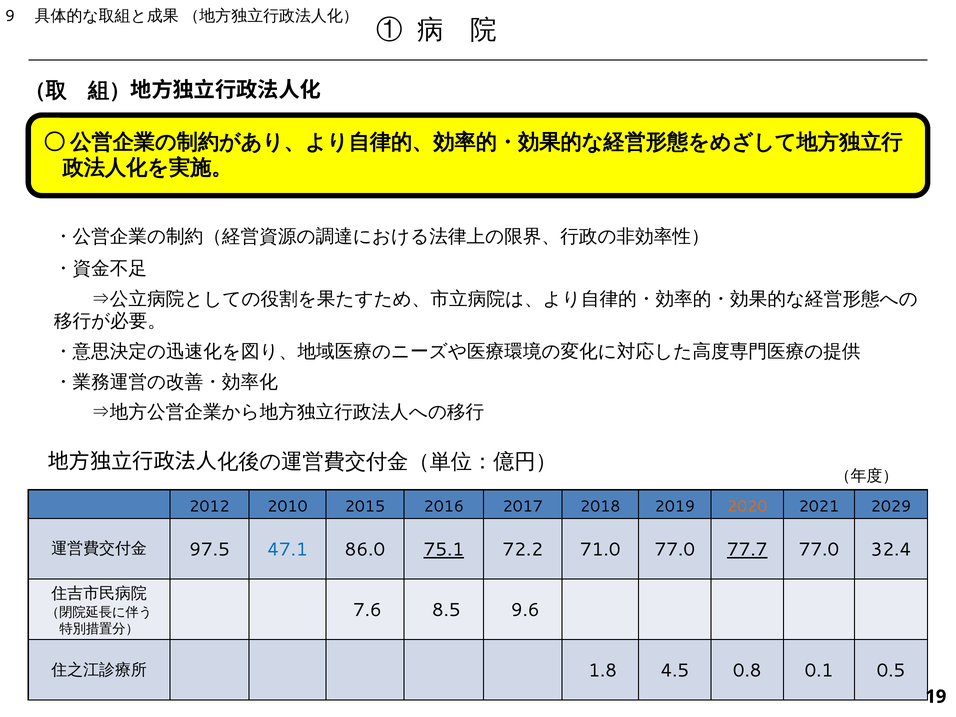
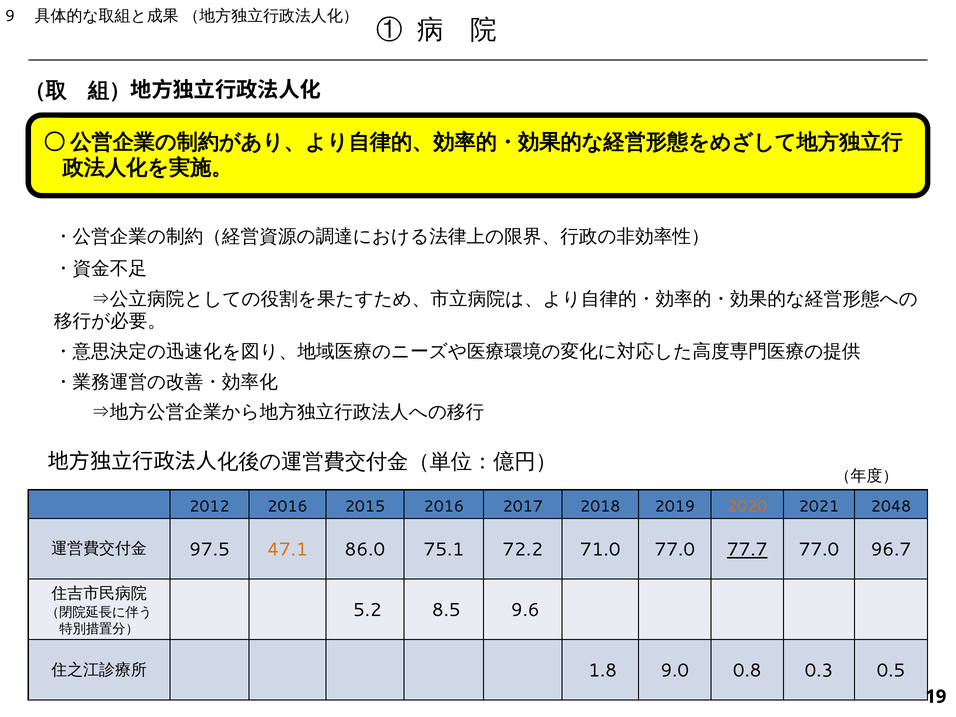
2012 2010: 2010 -> 2016
2029: 2029 -> 2048
47.1 colour: blue -> orange
75.1 underline: present -> none
32.4: 32.4 -> 96.7
7.6: 7.6 -> 5.2
4.5: 4.5 -> 9.0
0.1: 0.1 -> 0.3
